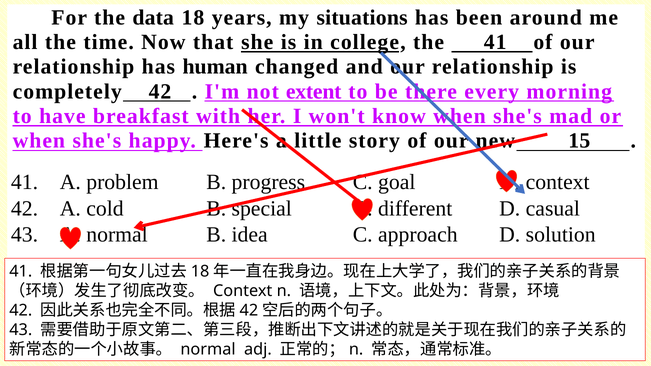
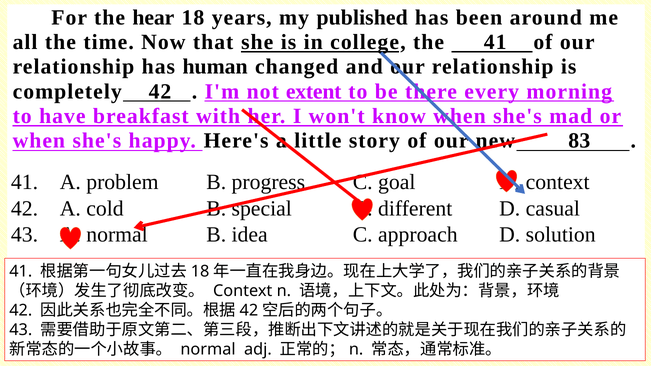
data: data -> hear
situations: situations -> published
15: 15 -> 83
